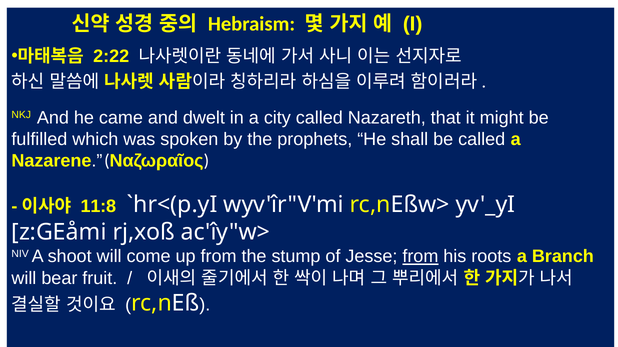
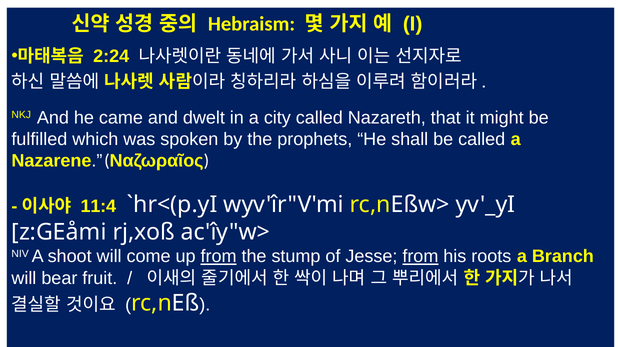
2:22: 2:22 -> 2:24
11:8: 11:8 -> 11:4
from at (219, 257) underline: none -> present
